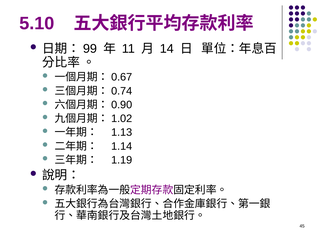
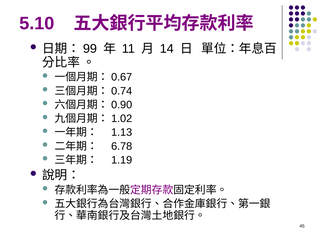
1.14: 1.14 -> 6.78
